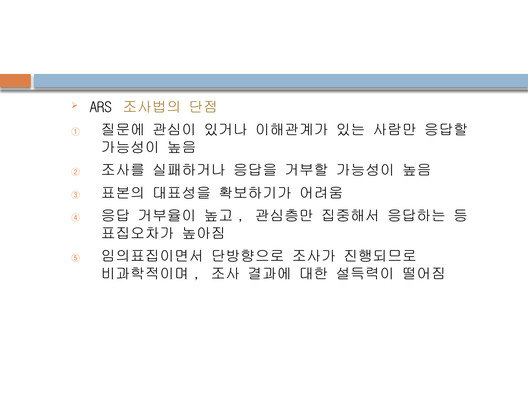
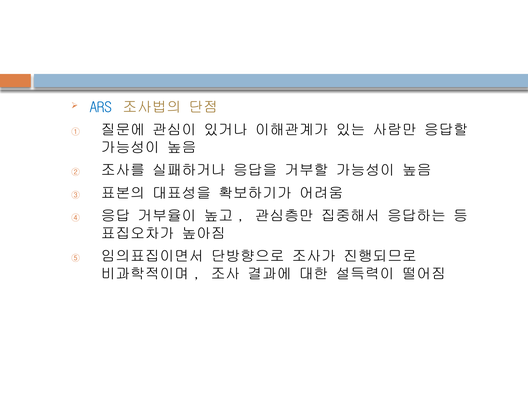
ARS colour: black -> blue
